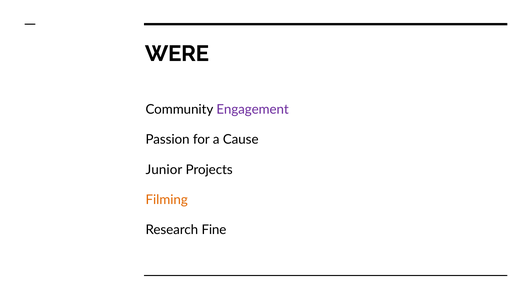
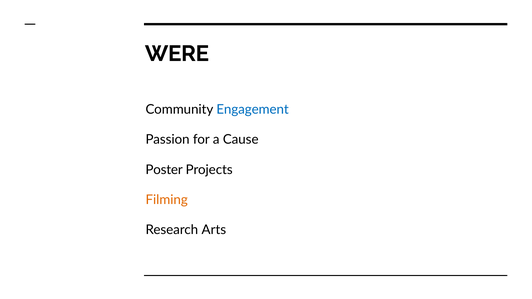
Engagement colour: purple -> blue
Junior: Junior -> Poster
Fine: Fine -> Arts
